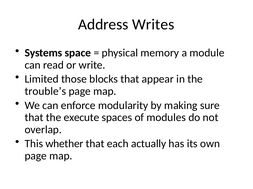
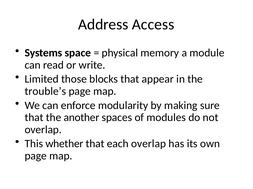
Writes: Writes -> Access
execute: execute -> another
each actually: actually -> overlap
